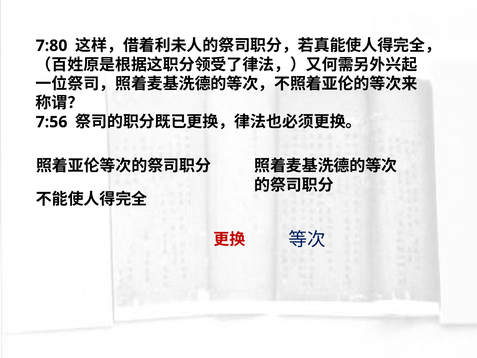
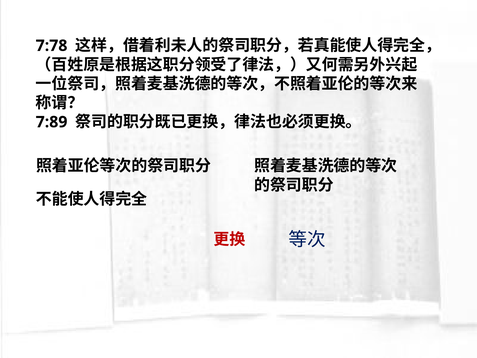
7:80: 7:80 -> 7:78
7:56: 7:56 -> 7:89
